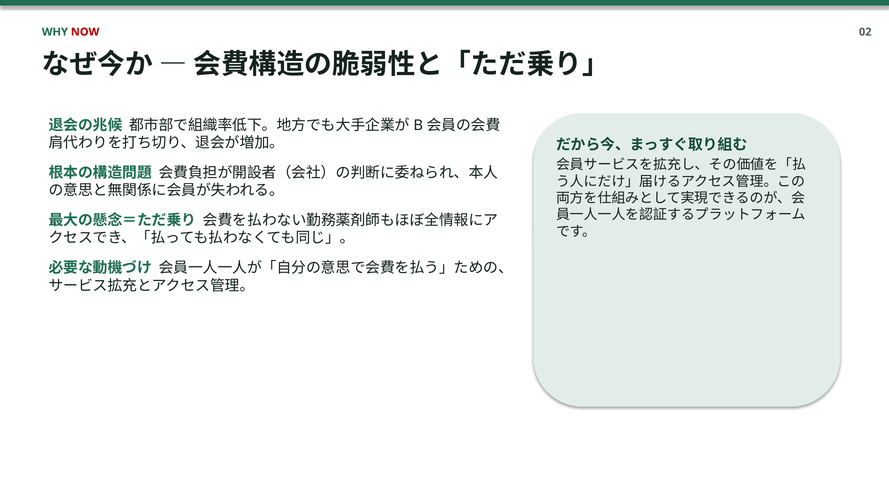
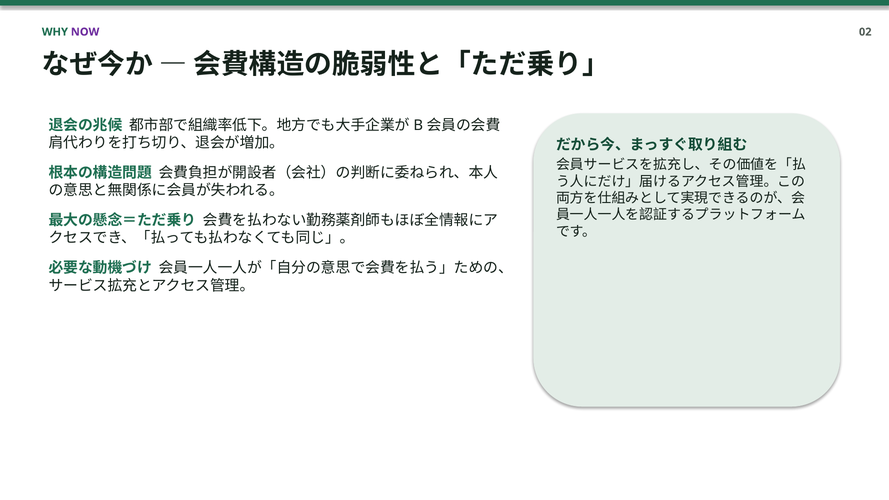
NOW colour: red -> purple
